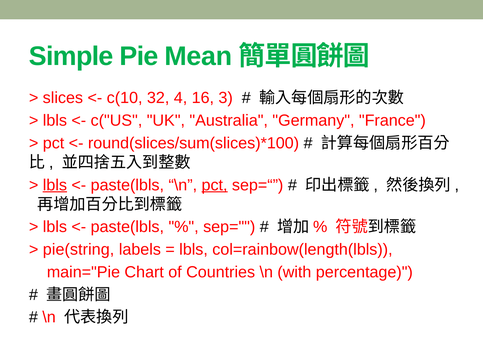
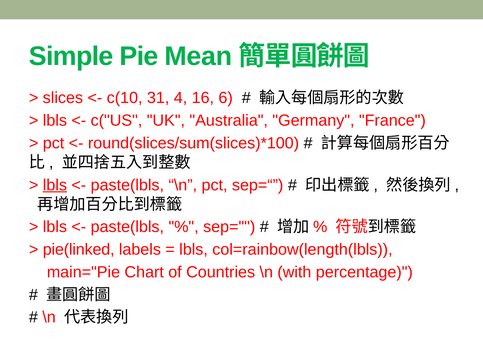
32: 32 -> 31
3: 3 -> 6
pct at (215, 185) underline: present -> none
pie(string: pie(string -> pie(linked
